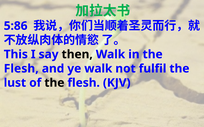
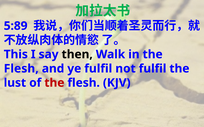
5:86: 5:86 -> 5:89
ye walk: walk -> fulfil
the at (54, 83) colour: black -> red
